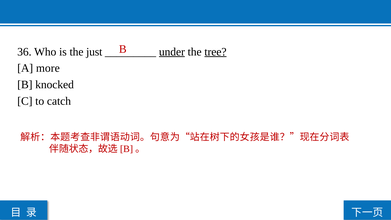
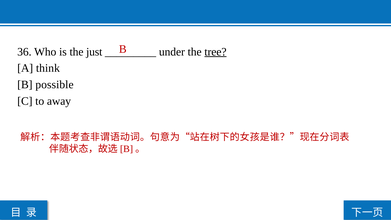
under underline: present -> none
more: more -> think
knocked: knocked -> possible
catch: catch -> away
